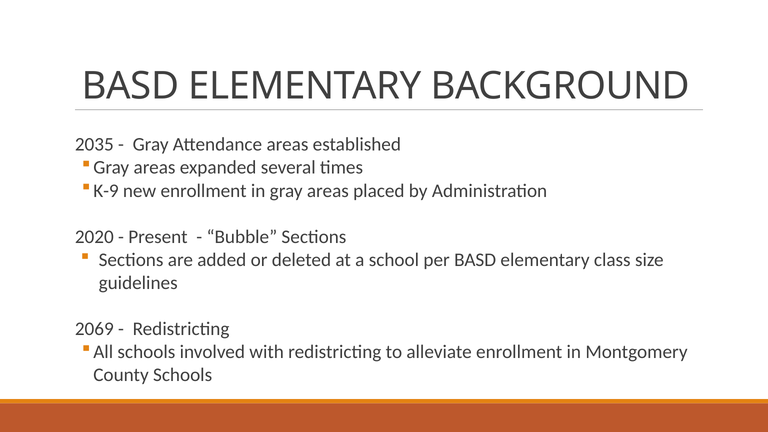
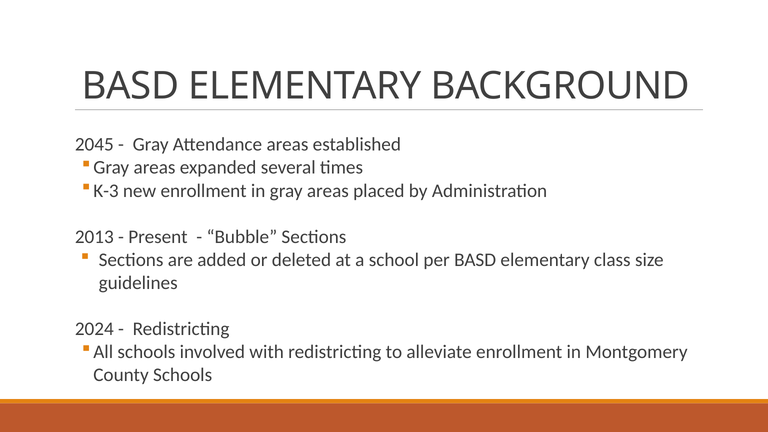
2035: 2035 -> 2045
K-9: K-9 -> K-3
2020: 2020 -> 2013
2069: 2069 -> 2024
